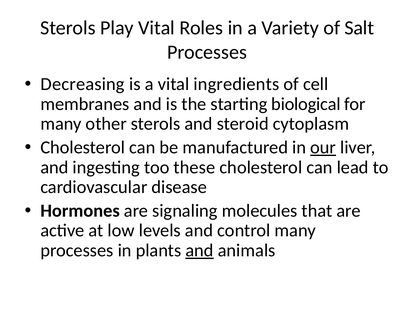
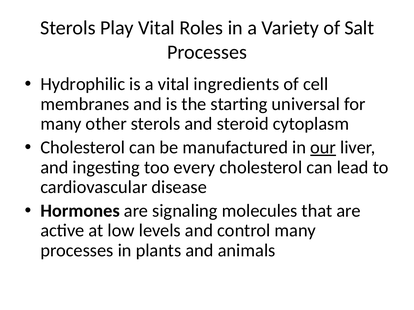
Decreasing: Decreasing -> Hydrophilic
biological: biological -> universal
these: these -> every
and at (200, 251) underline: present -> none
